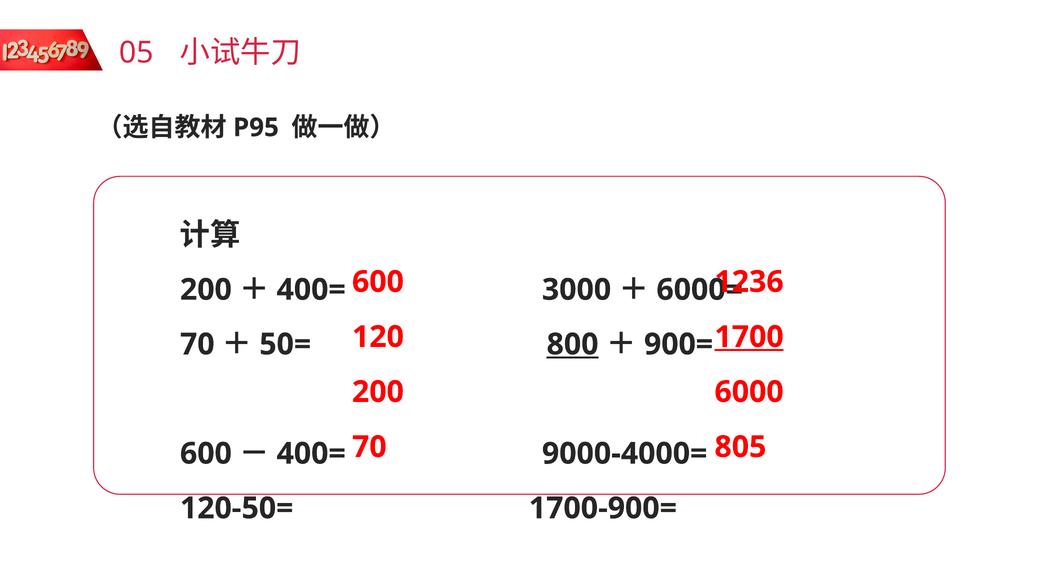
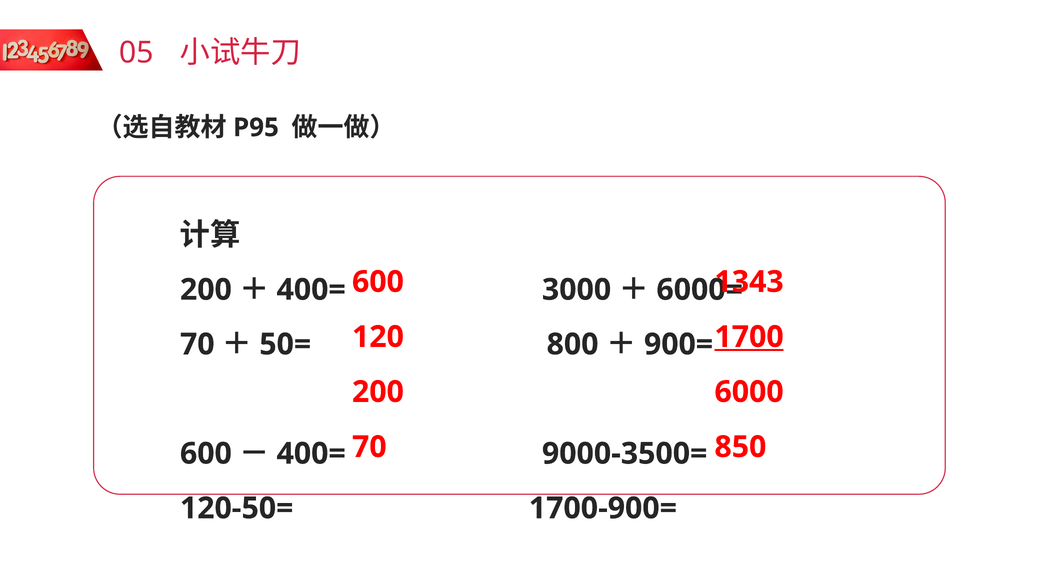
1236: 1236 -> 1343
800 underline: present -> none
805: 805 -> 850
9000-4000=: 9000-4000= -> 9000-3500=
